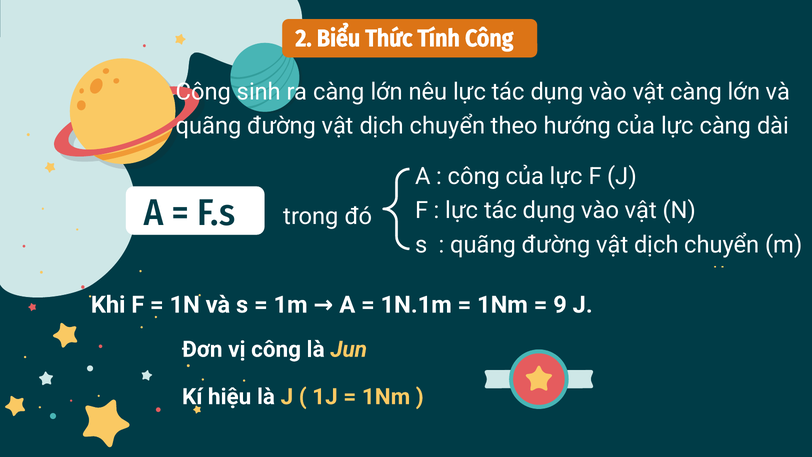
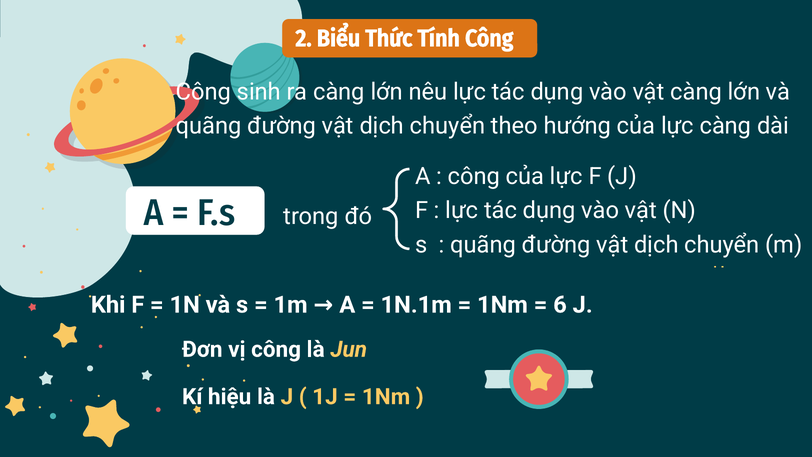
9: 9 -> 6
